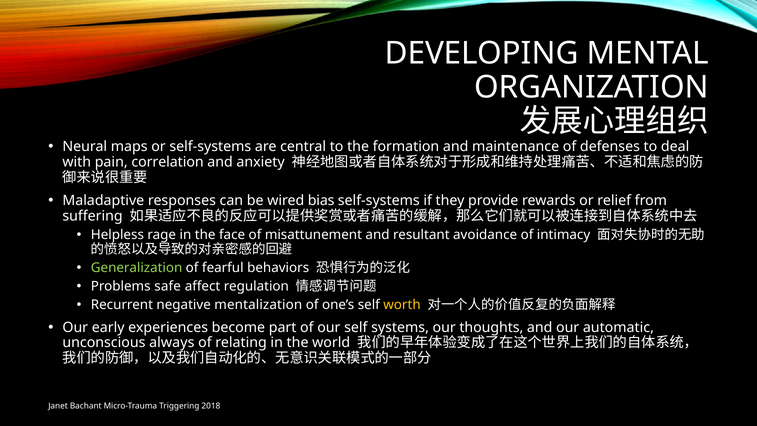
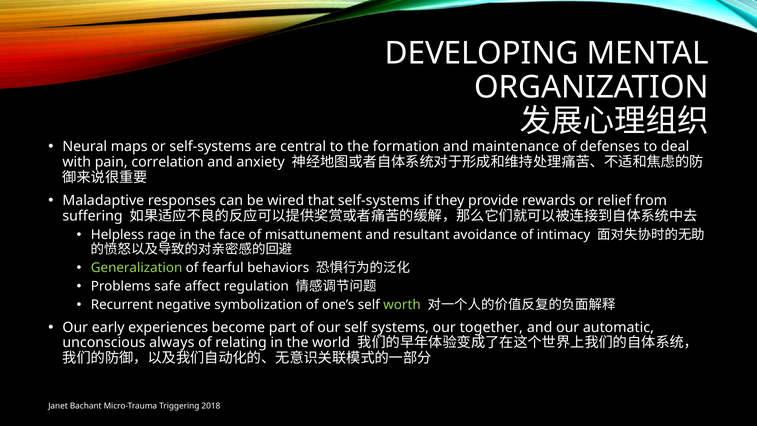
bias: bias -> that
mentalization: mentalization -> symbolization
worth colour: yellow -> light green
thoughts: thoughts -> together
